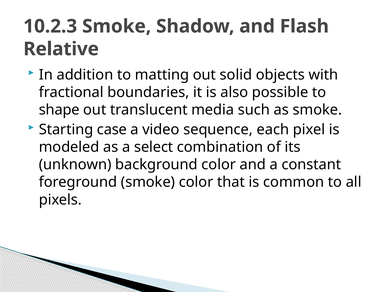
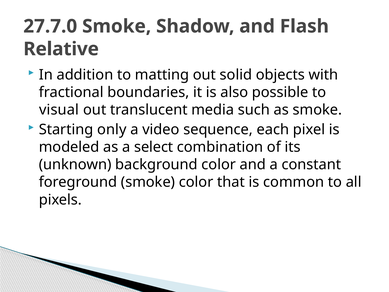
10.2.3: 10.2.3 -> 27.7.0
shape: shape -> visual
case: case -> only
